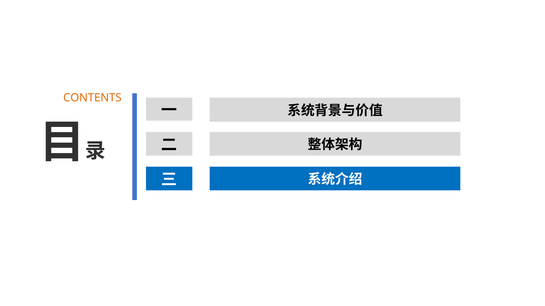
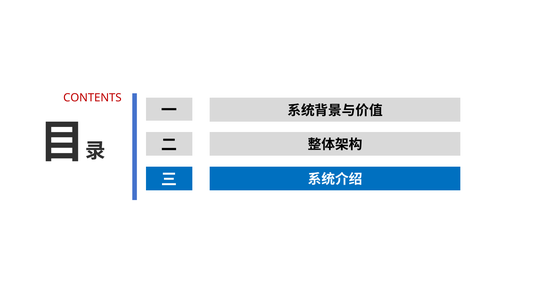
CONTENTS colour: orange -> red
